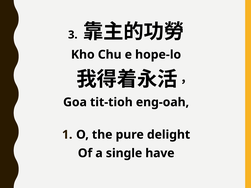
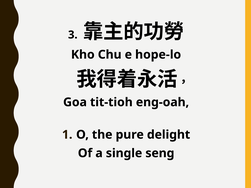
have: have -> seng
